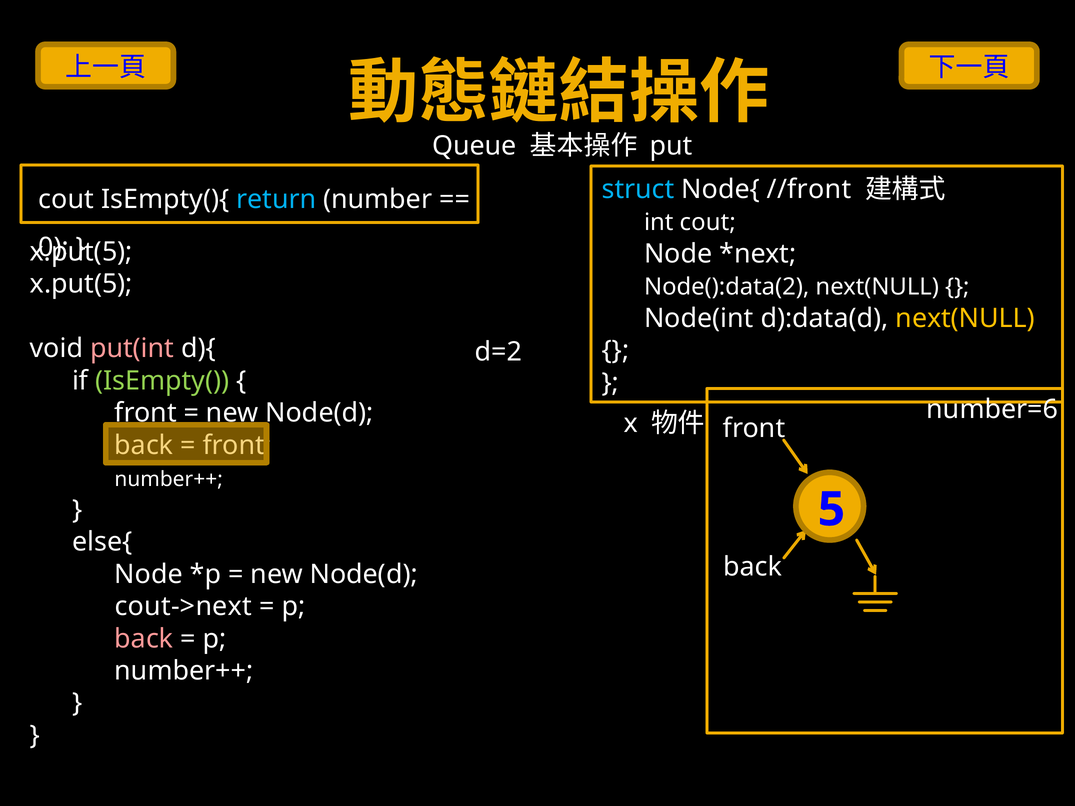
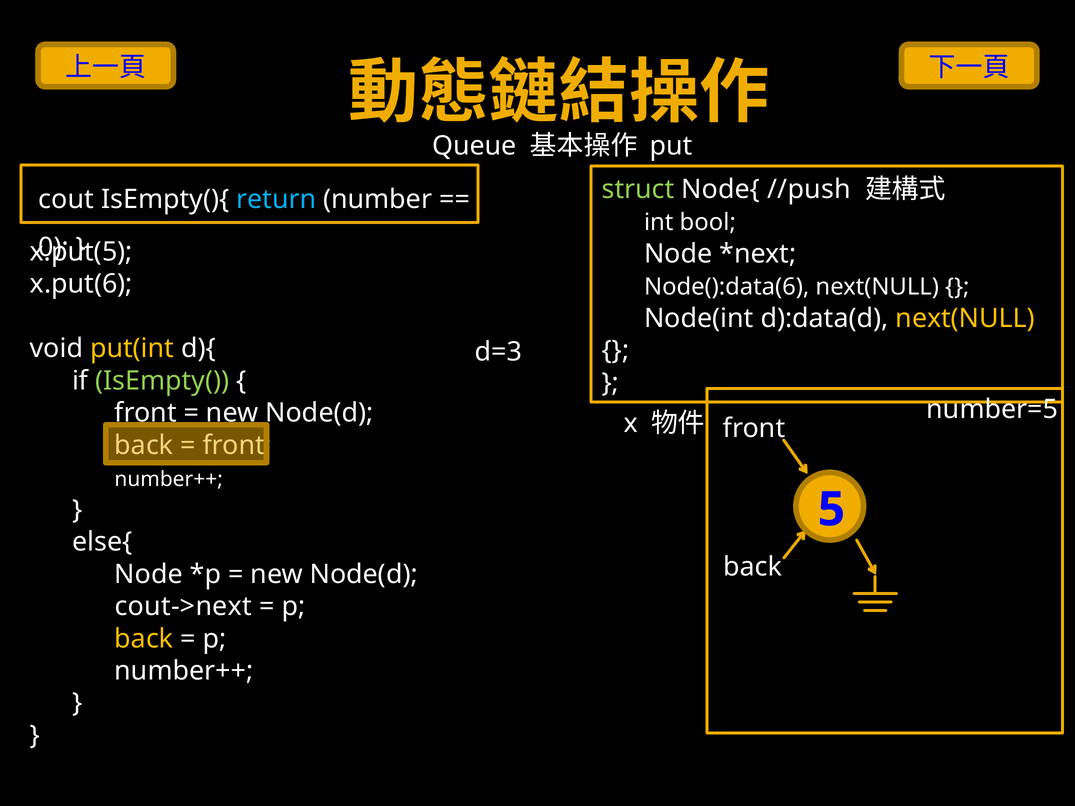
struct colour: light blue -> light green
//front: //front -> //push
int cout: cout -> bool
x.put(5 at (81, 284): x.put(5 -> x.put(6
Node():data(2: Node():data(2 -> Node():data(6
put(int colour: pink -> yellow
d=2: d=2 -> d=3
number=6: number=6 -> number=5
back at (144, 639) colour: pink -> yellow
